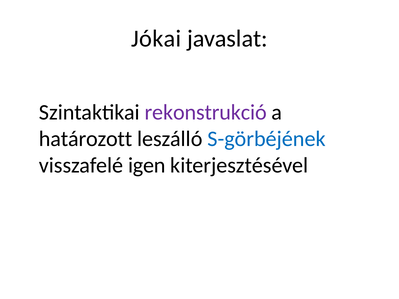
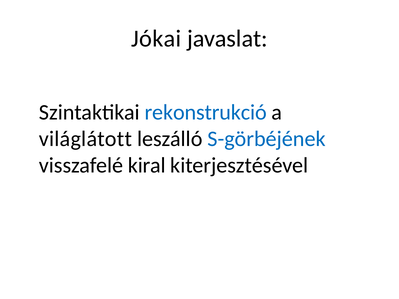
rekonstrukció colour: purple -> blue
határozott: határozott -> világlátott
igen: igen -> kiral
